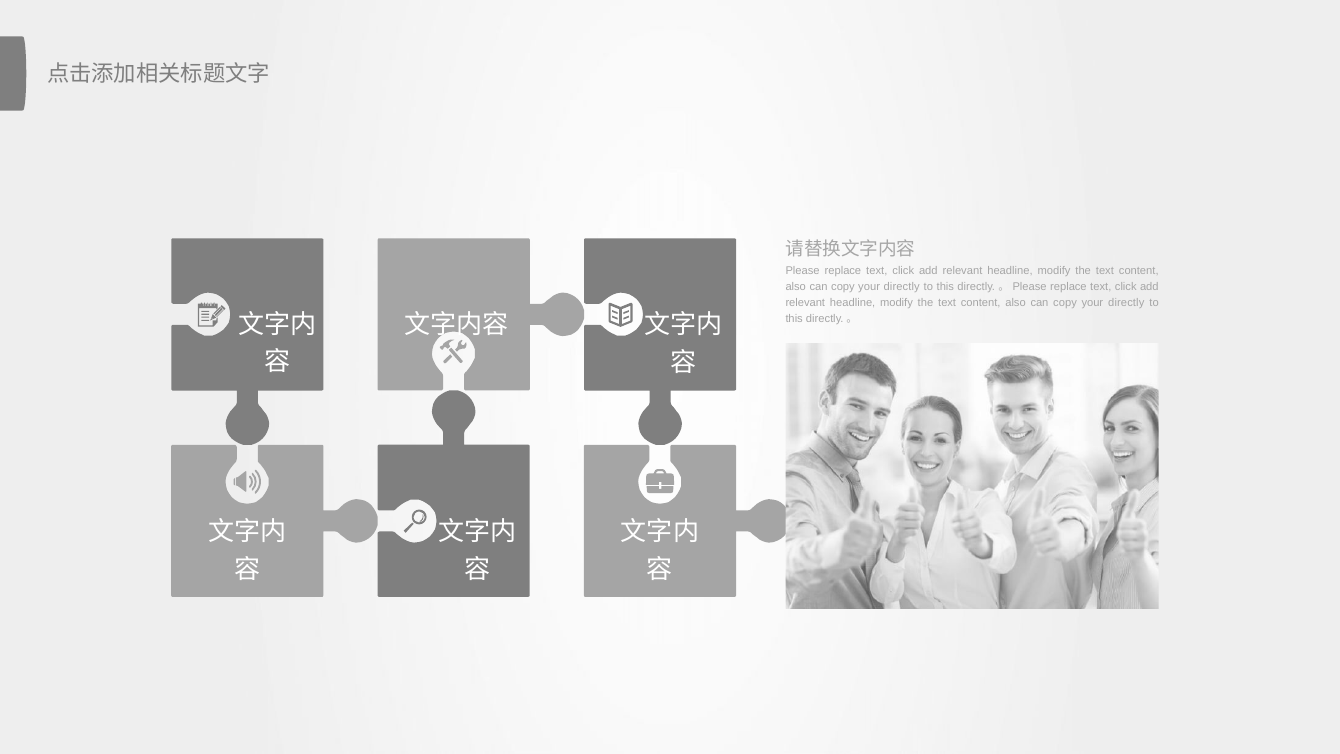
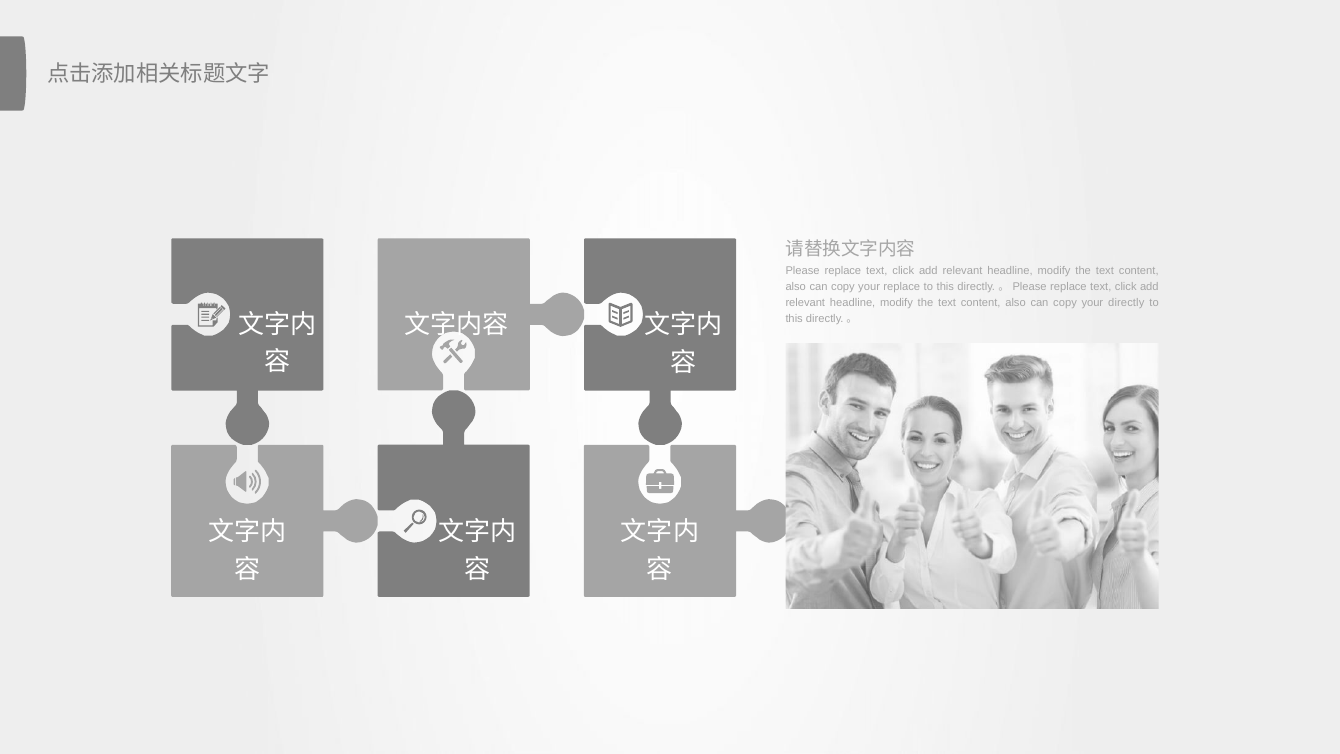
directly at (902, 286): directly -> replace
